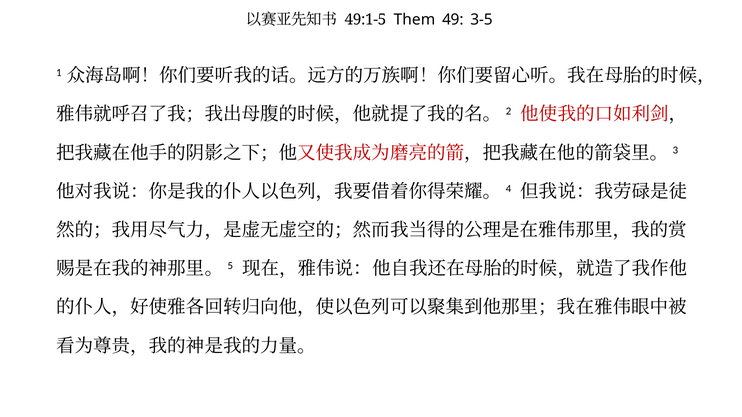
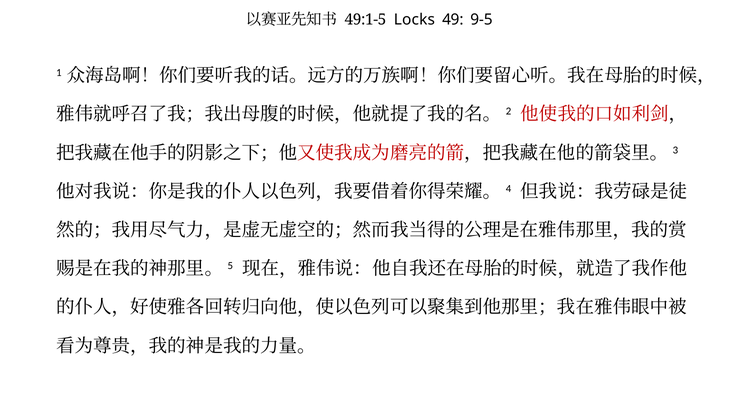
Them: Them -> Locks
3-5: 3-5 -> 9-5
